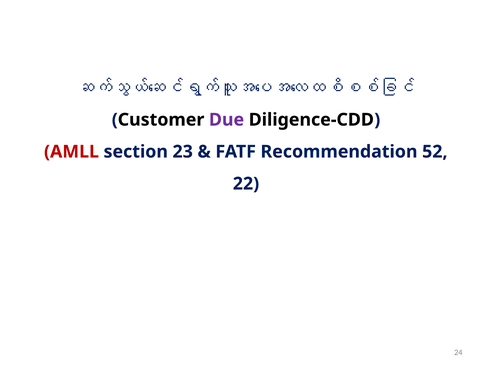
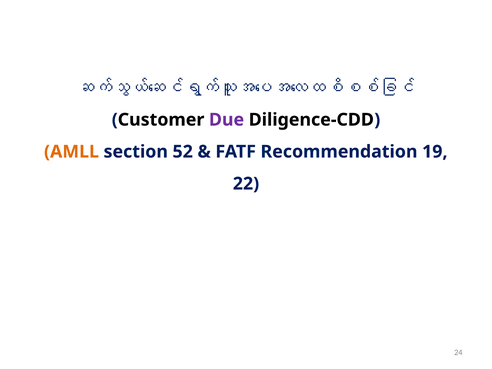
AMLL colour: red -> orange
23: 23 -> 52
52: 52 -> 19
